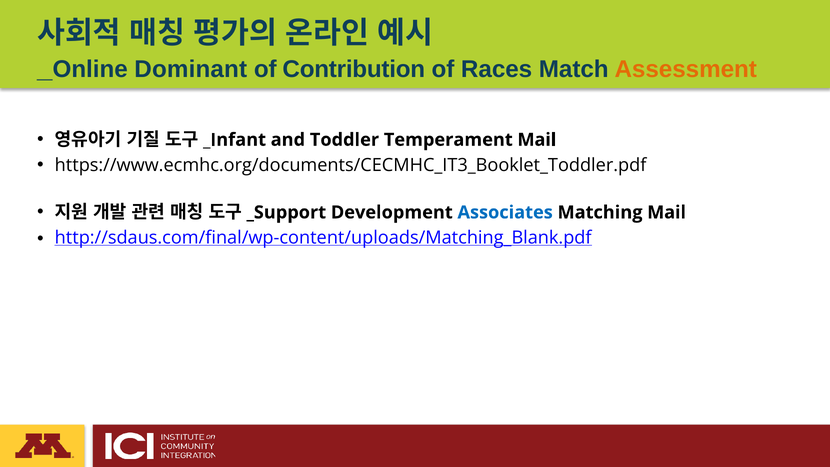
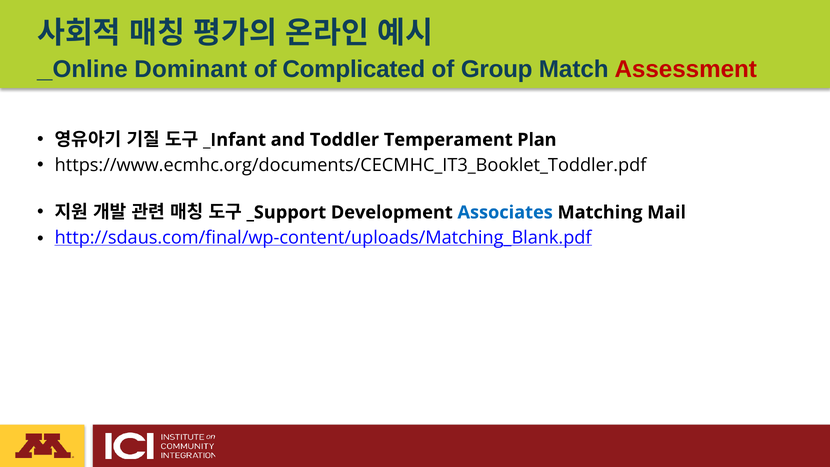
Contribution: Contribution -> Complicated
Races: Races -> Group
Assessment colour: orange -> red
Temperament Mail: Mail -> Plan
